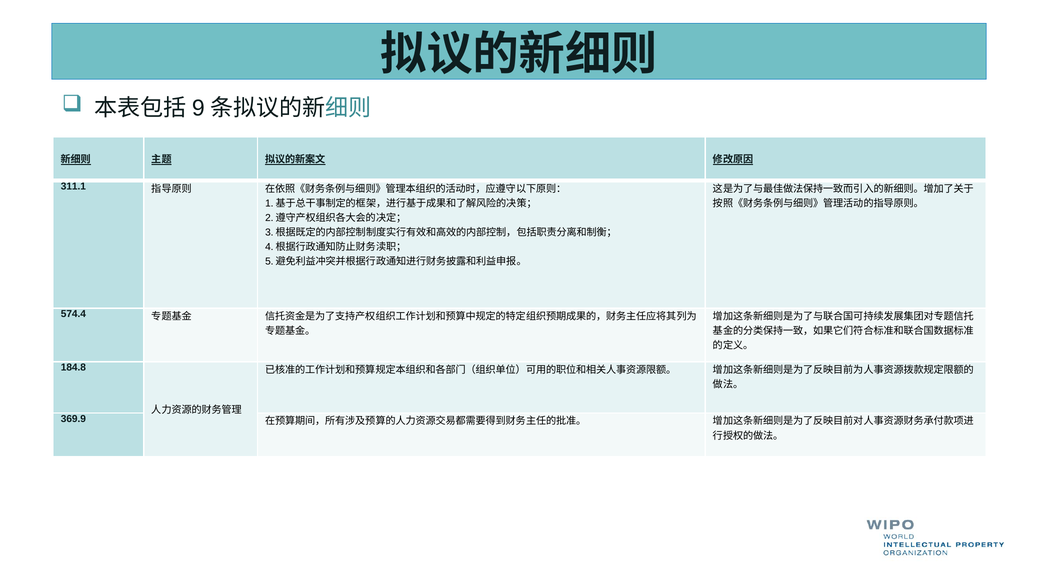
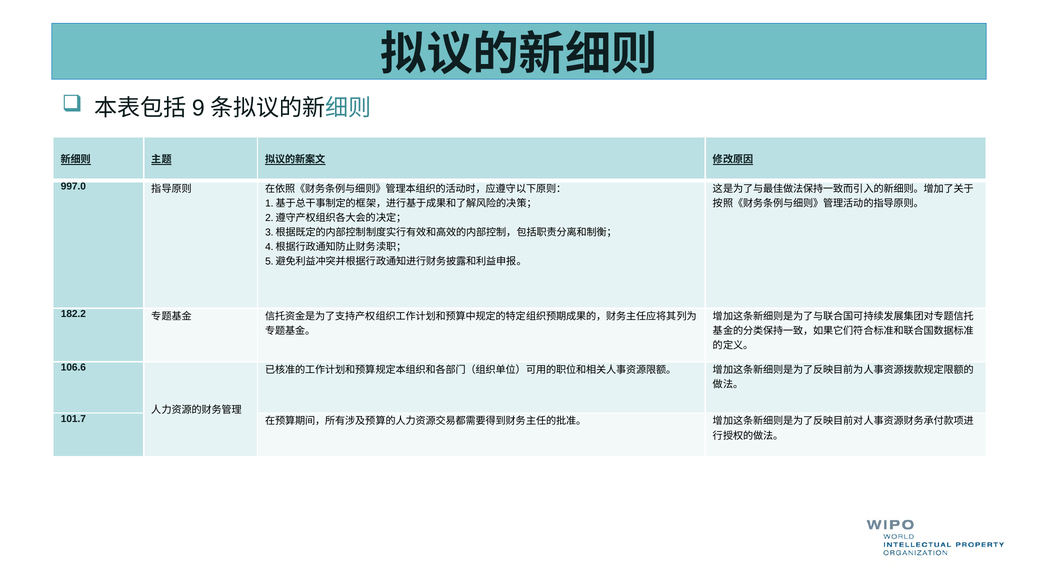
311.1: 311.1 -> 997.0
574.4: 574.4 -> 182.2
184.8: 184.8 -> 106.6
369.9: 369.9 -> 101.7
